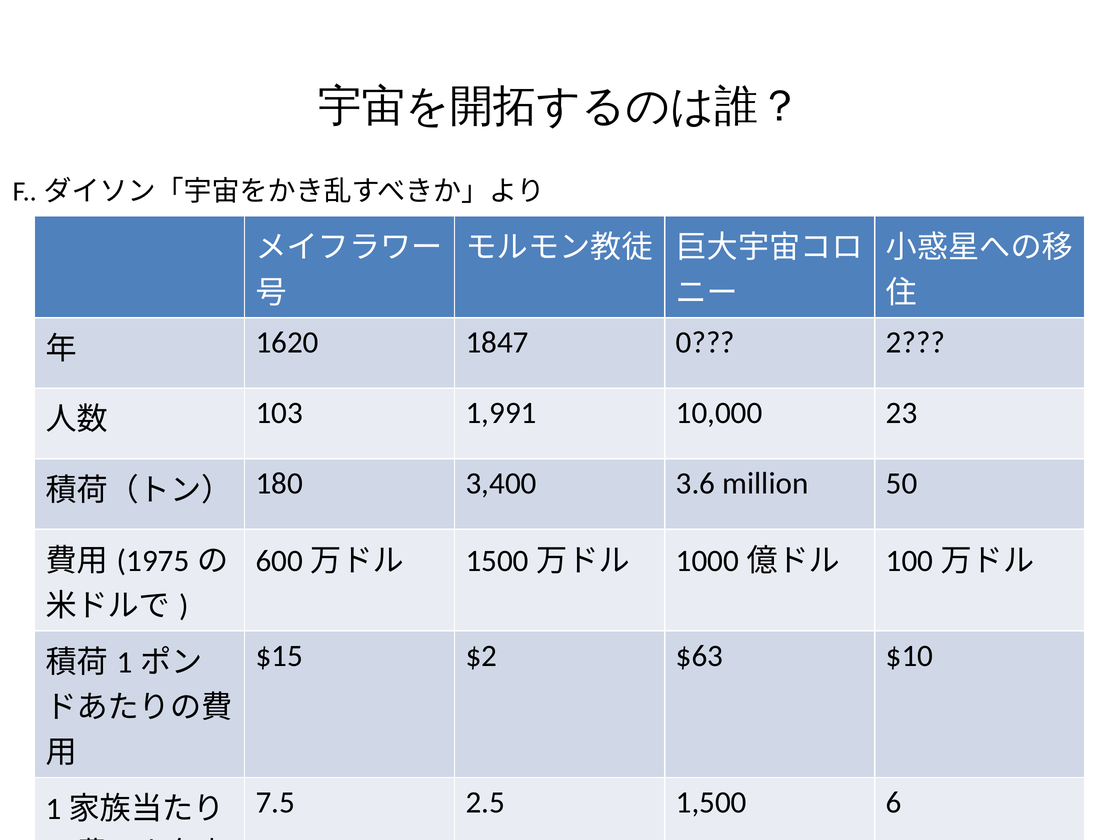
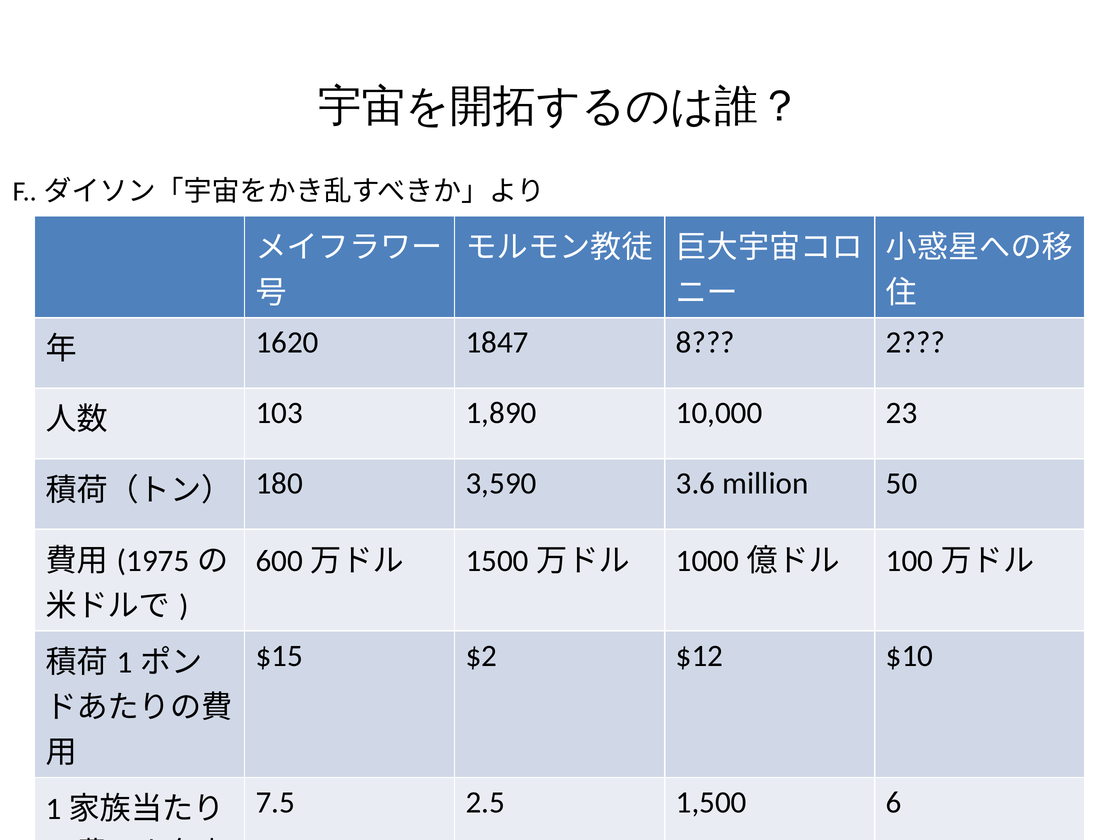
0: 0 -> 8
1,991: 1,991 -> 1,890
3,400: 3,400 -> 3,590
$63: $63 -> $12
